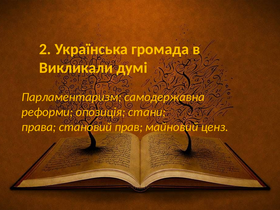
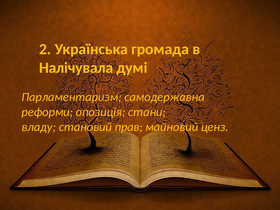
Викликали: Викликали -> Налічувала
права: права -> владу
